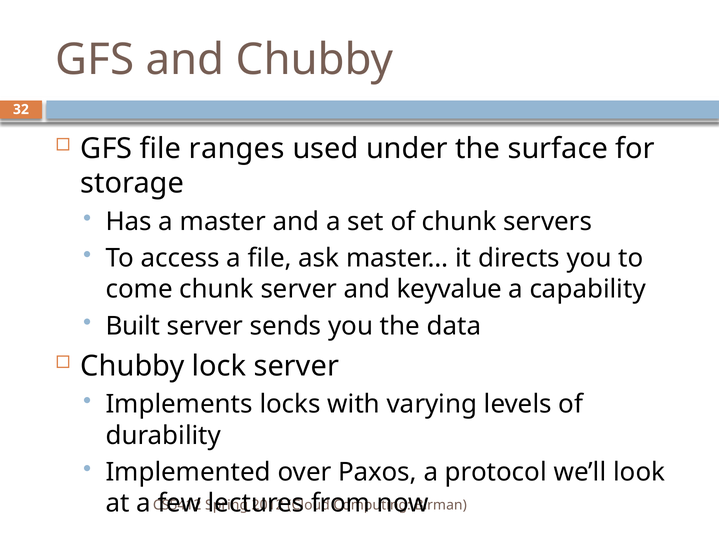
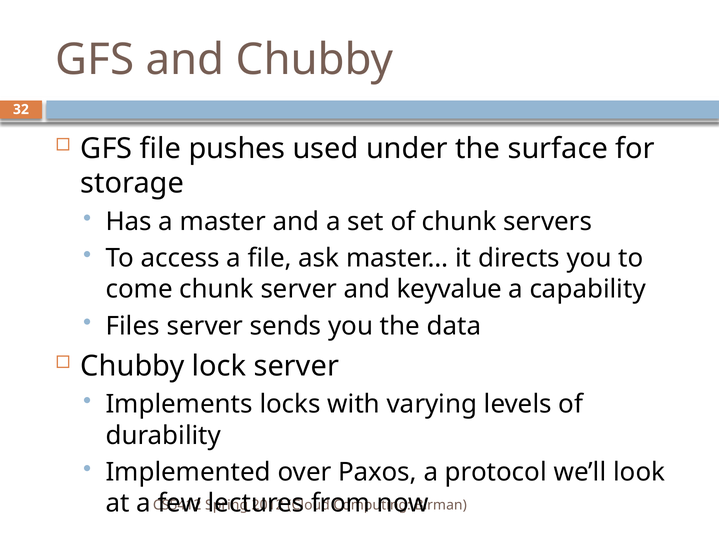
ranges: ranges -> pushes
Built: Built -> Files
